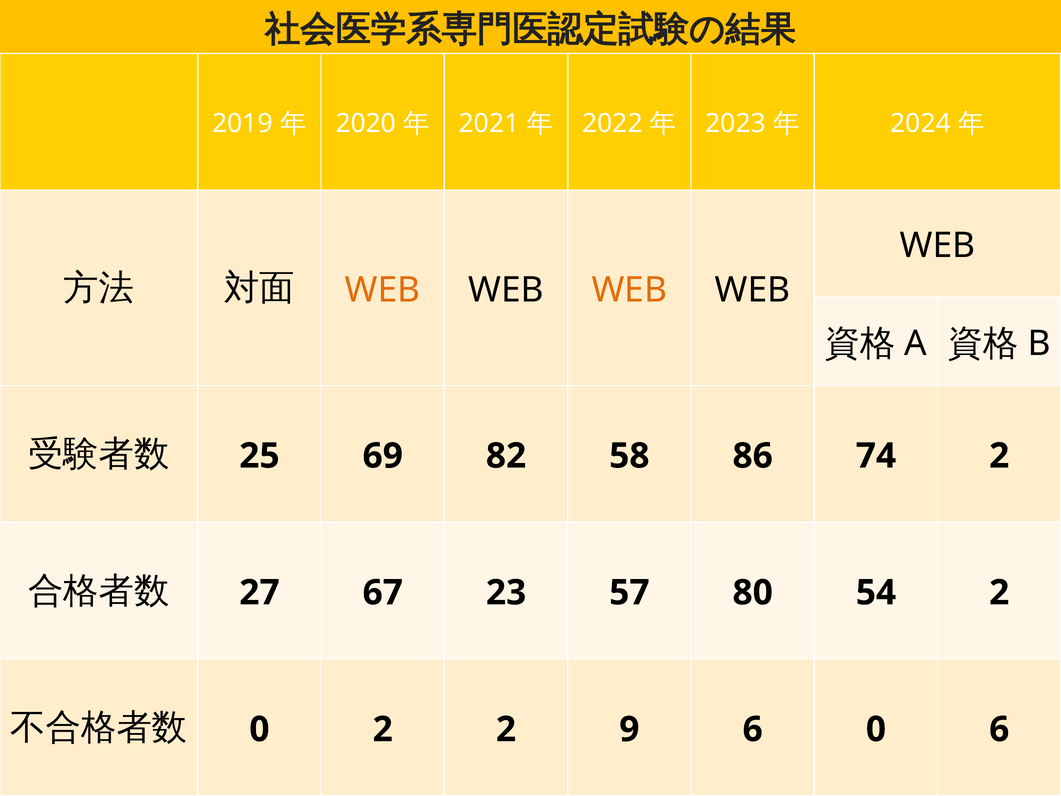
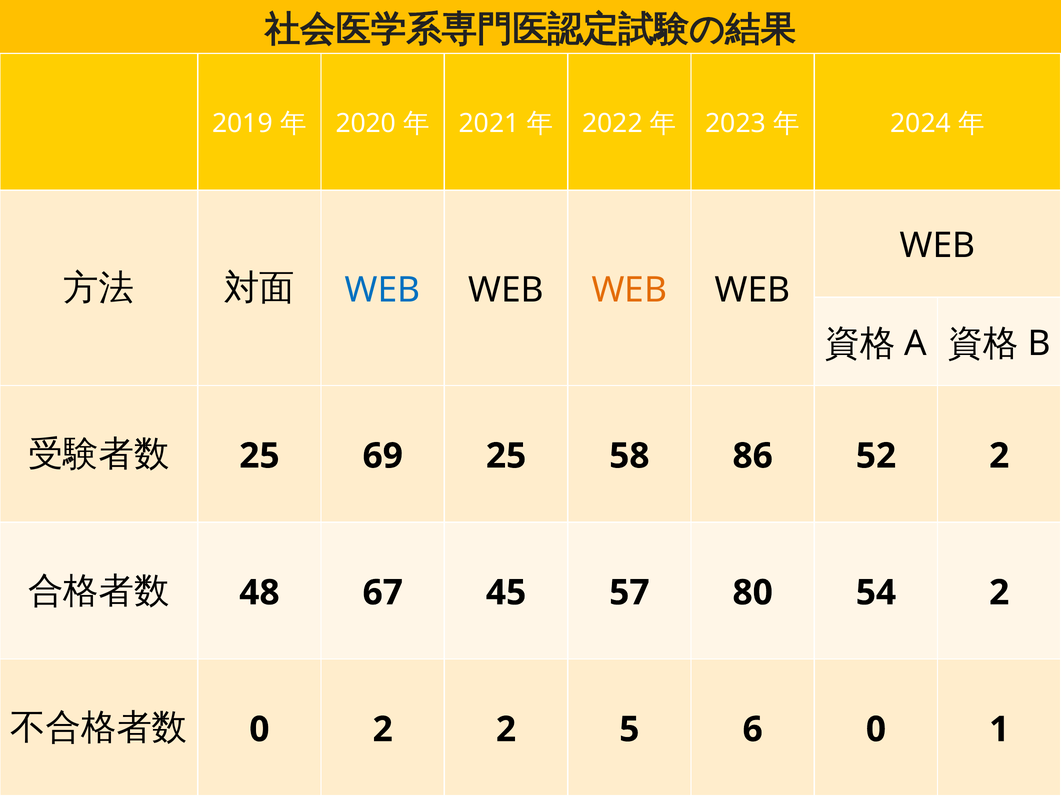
WEB at (383, 290) colour: orange -> blue
69 82: 82 -> 25
74: 74 -> 52
27: 27 -> 48
23: 23 -> 45
9: 9 -> 5
0 6: 6 -> 1
